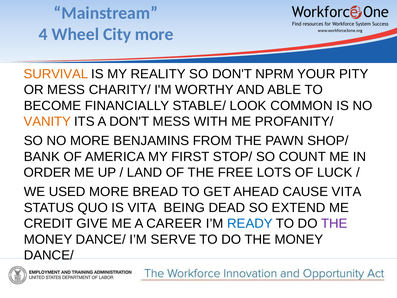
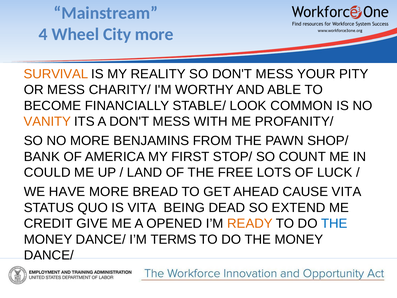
SO DON'T NPRM: NPRM -> MESS
ORDER: ORDER -> COULD
USED: USED -> HAVE
CAREER: CAREER -> OPENED
READY colour: blue -> orange
THE at (334, 223) colour: purple -> blue
SERVE: SERVE -> TERMS
